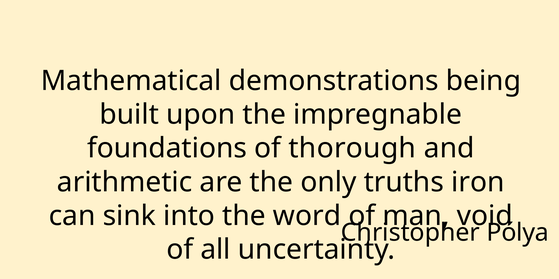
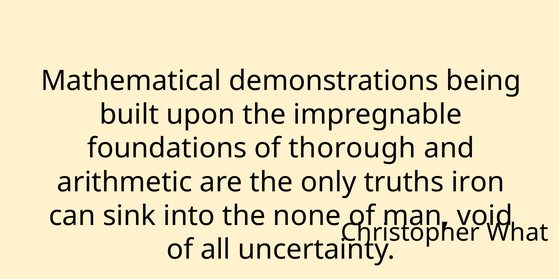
word: word -> none
Pólya: Pólya -> What
